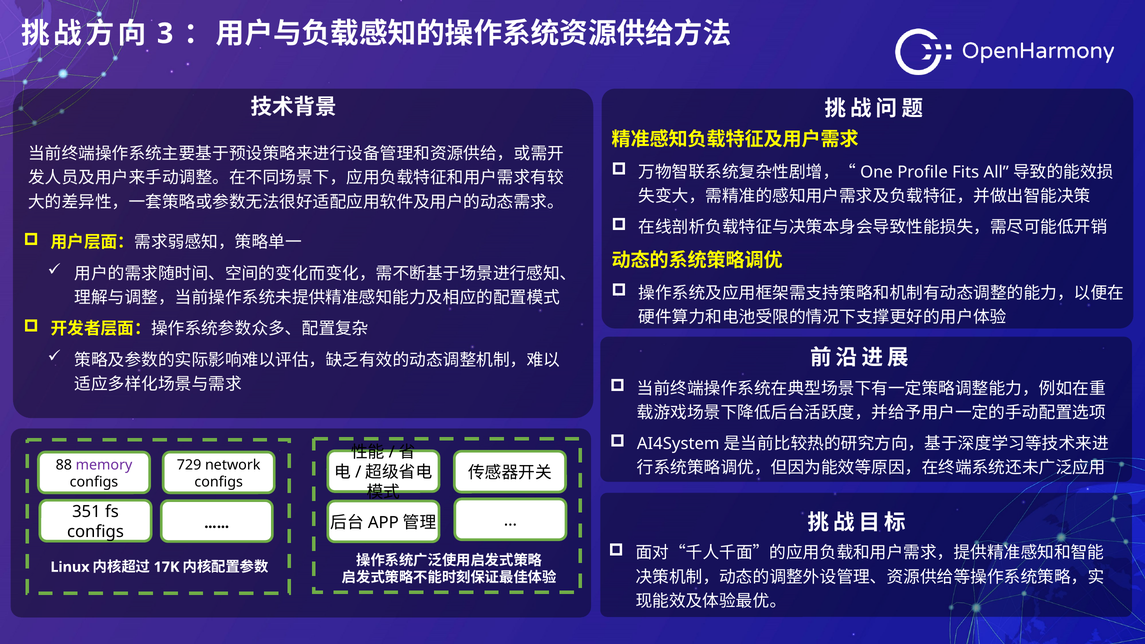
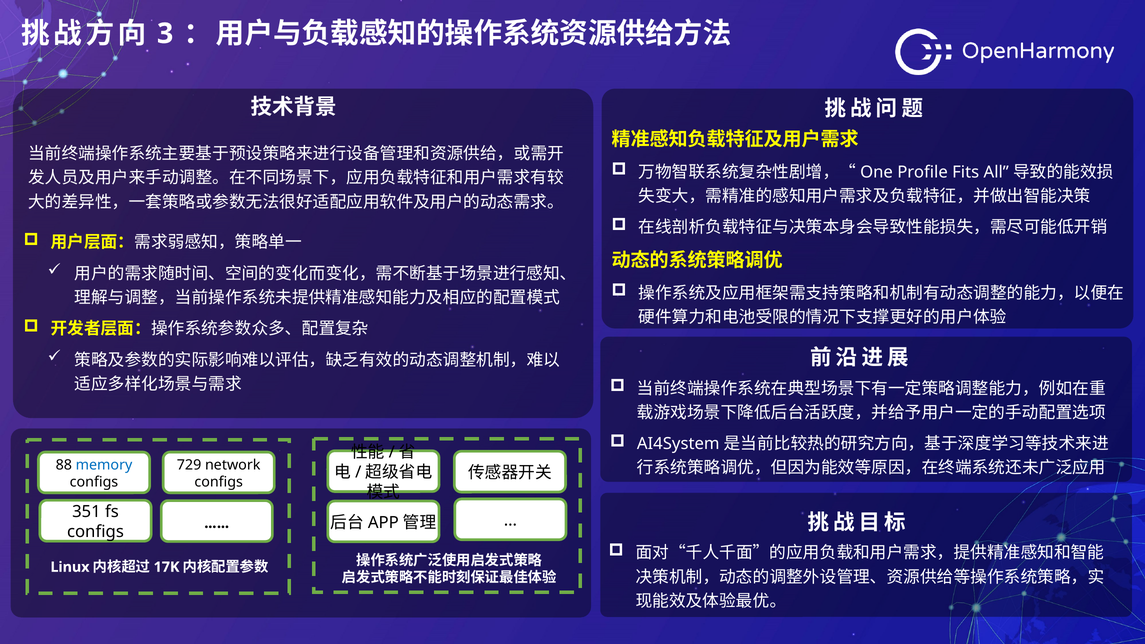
memory colour: purple -> blue
